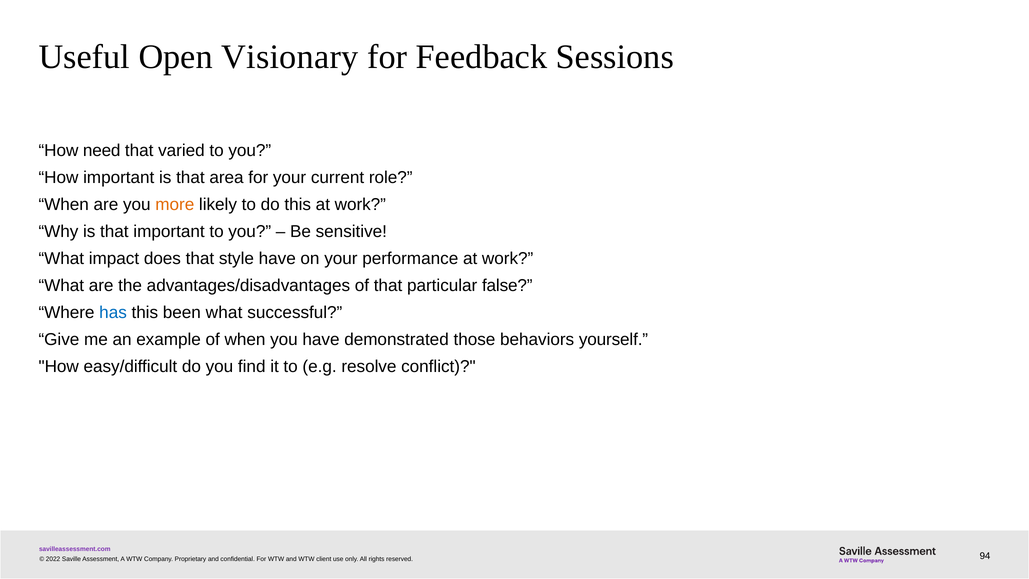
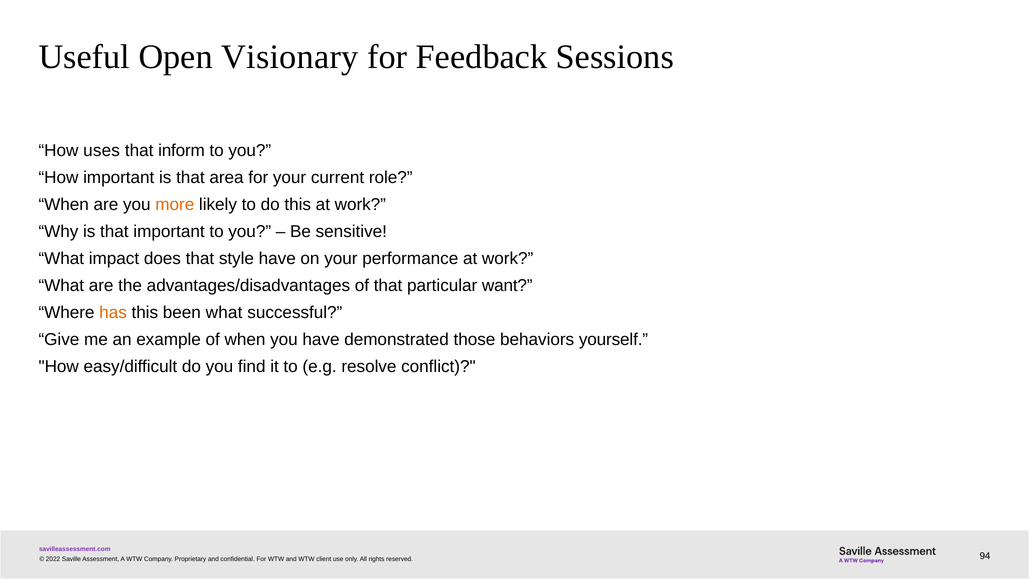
need: need -> uses
varied: varied -> inform
false: false -> want
has colour: blue -> orange
